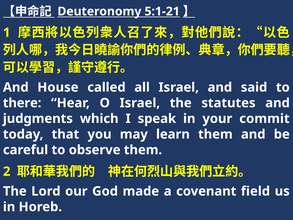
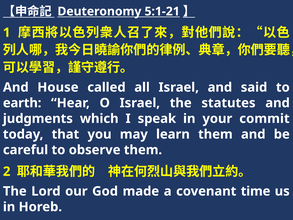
there: there -> earth
field: field -> time
